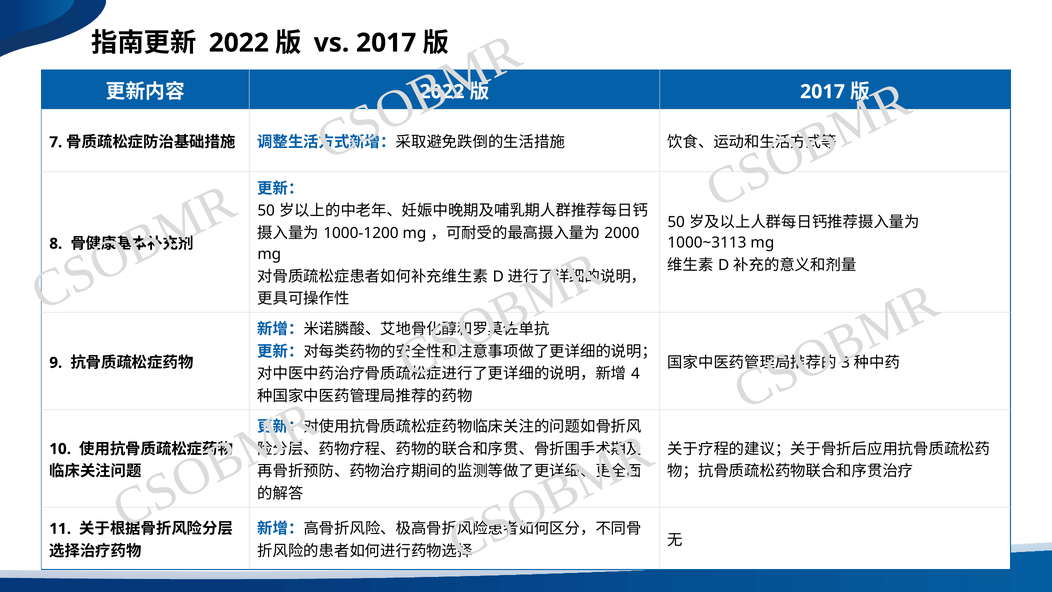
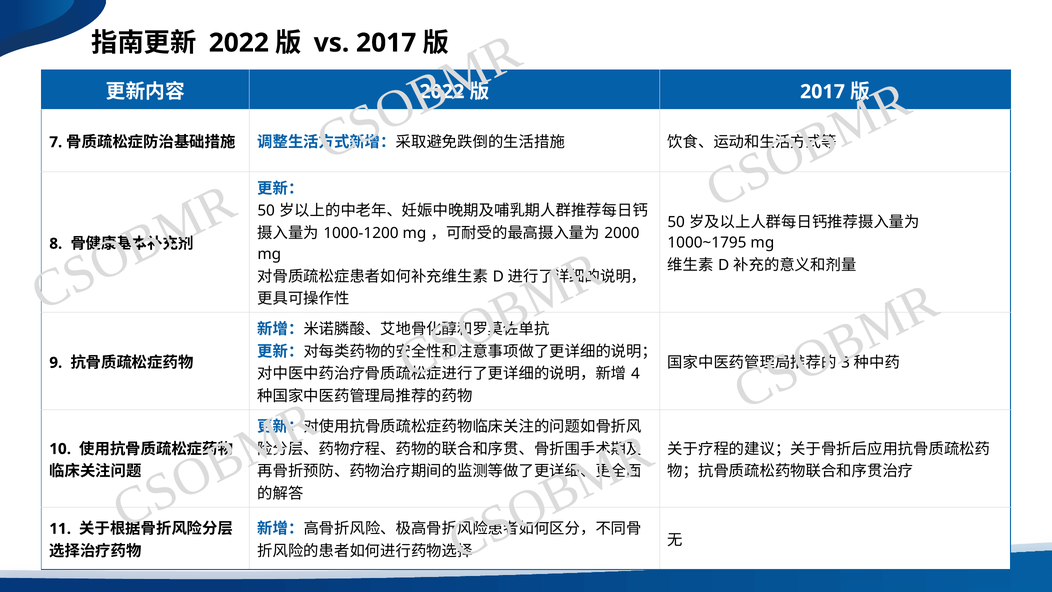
1000~3113: 1000~3113 -> 1000~1795
